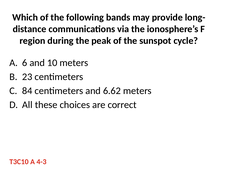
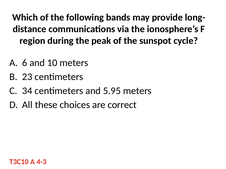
84: 84 -> 34
6.62: 6.62 -> 5.95
